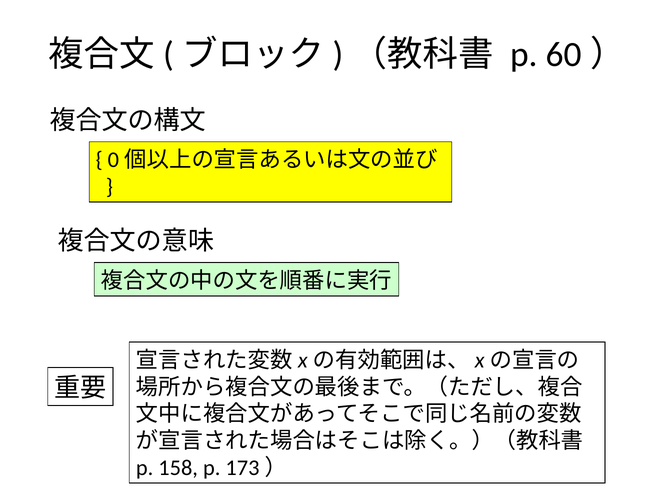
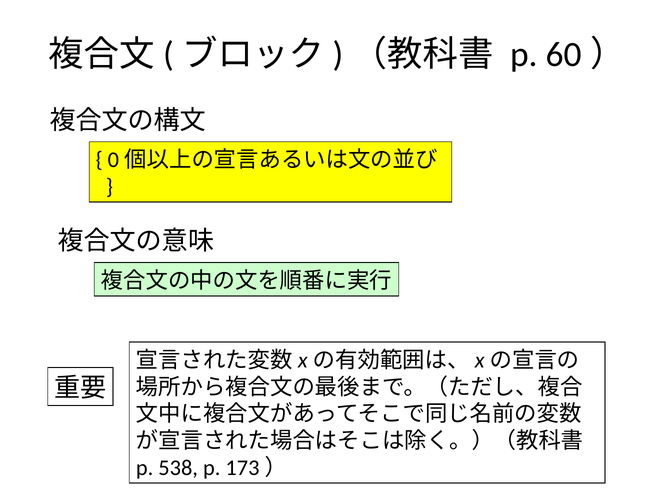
158: 158 -> 538
